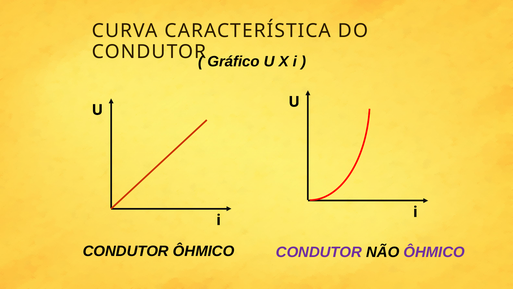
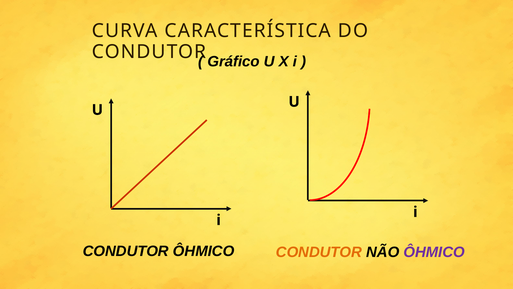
CONDUTOR at (319, 252) colour: purple -> orange
